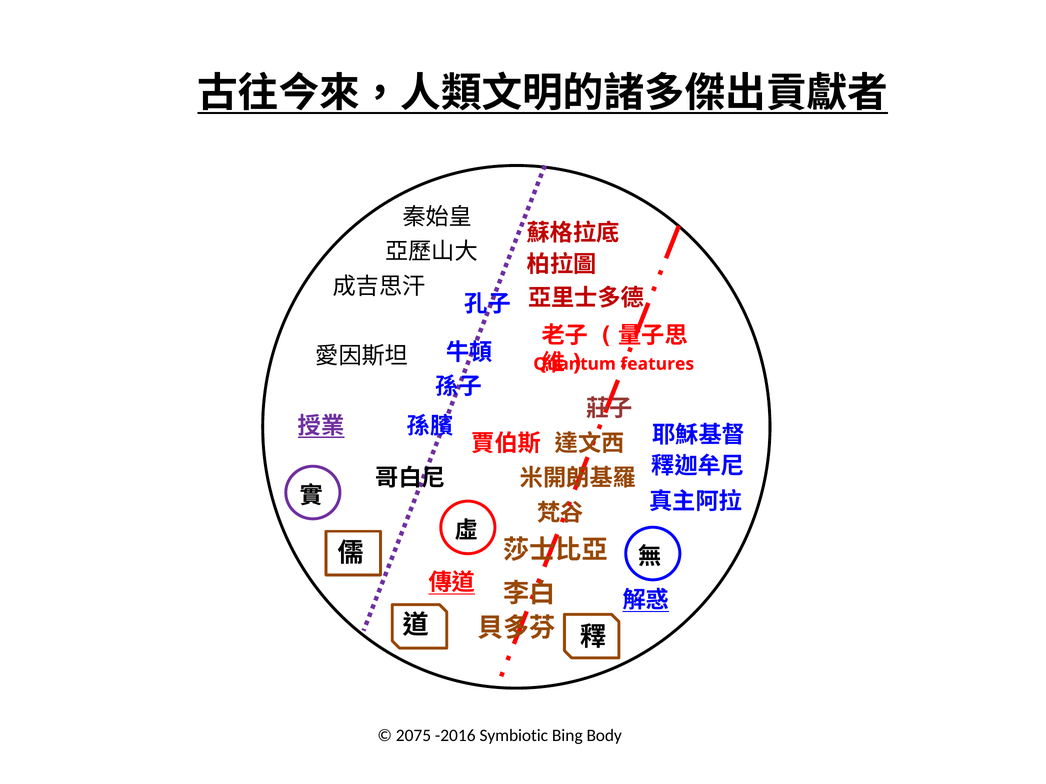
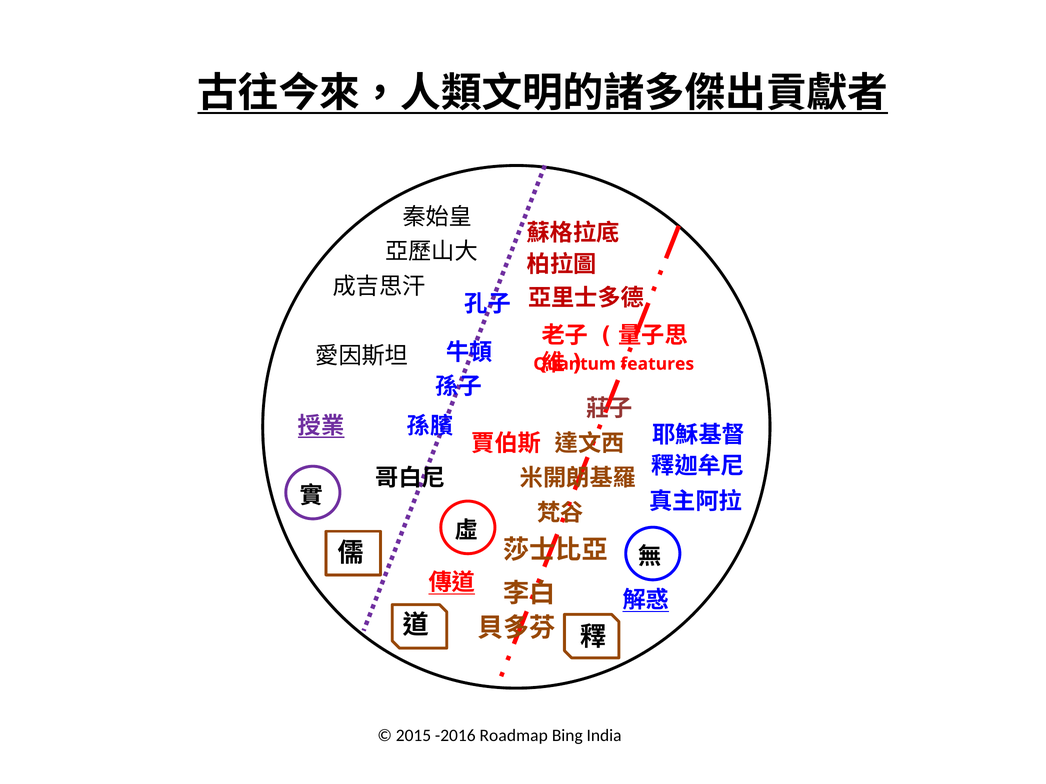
2075: 2075 -> 2015
Symbiotic: Symbiotic -> Roadmap
Body: Body -> India
